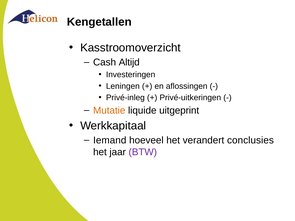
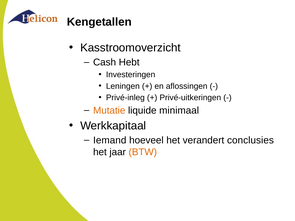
Altijd: Altijd -> Hebt
uitgeprint: uitgeprint -> minimaal
BTW colour: purple -> orange
